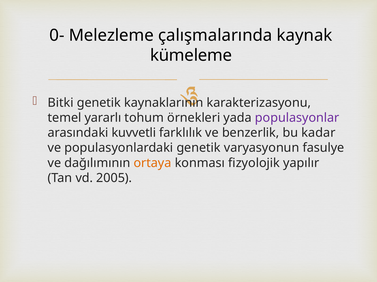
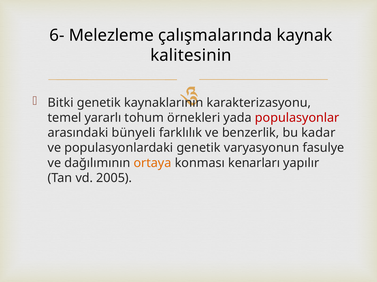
0-: 0- -> 6-
kümeleme: kümeleme -> kalitesinin
populasyonlar colour: purple -> red
kuvvetli: kuvvetli -> bünyeli
fizyolojik: fizyolojik -> kenarları
